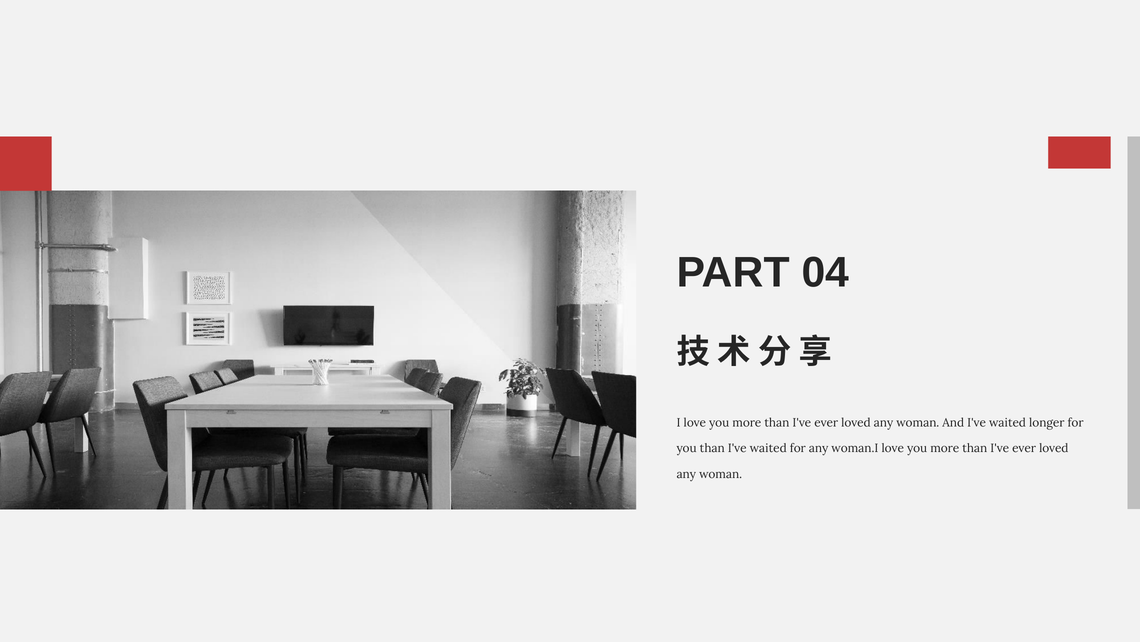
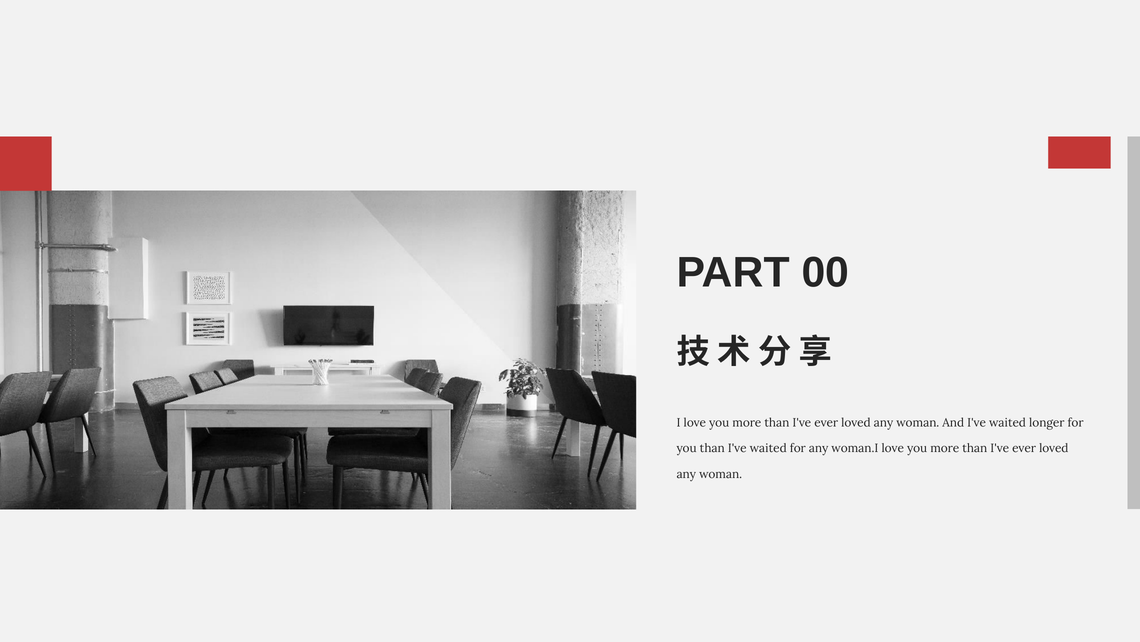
04: 04 -> 00
